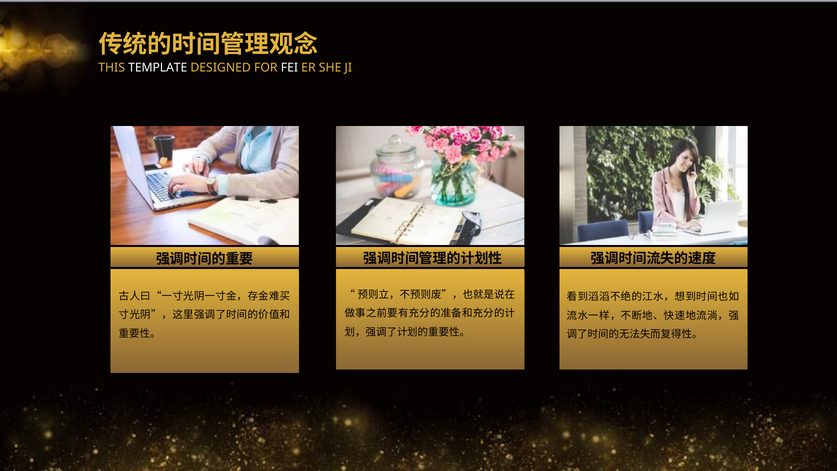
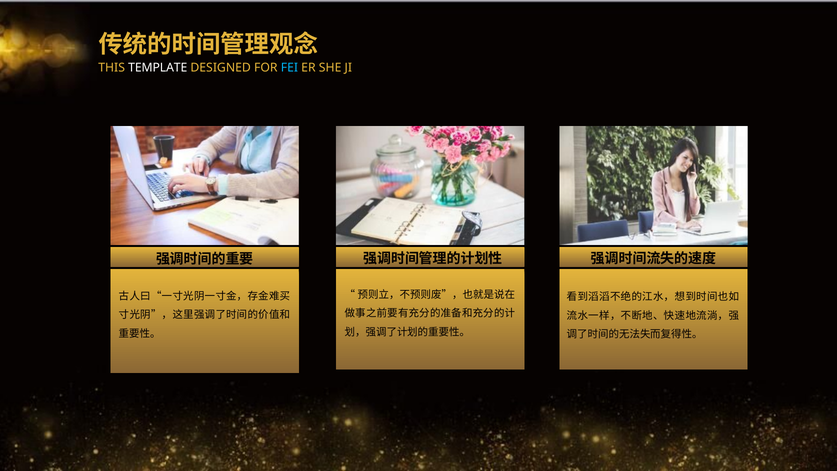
FEI colour: white -> light blue
